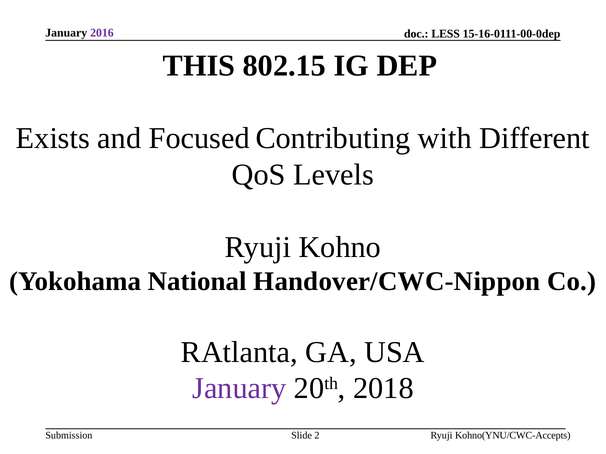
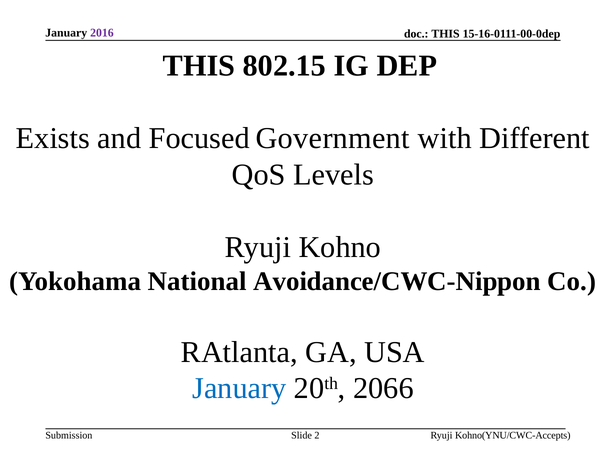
LESS at (446, 34): LESS -> THIS
Contributing: Contributing -> Government
Handover/CWC-Nippon: Handover/CWC-Nippon -> Avoidance/CWC-Nippon
January at (239, 389) colour: purple -> blue
2018: 2018 -> 2066
